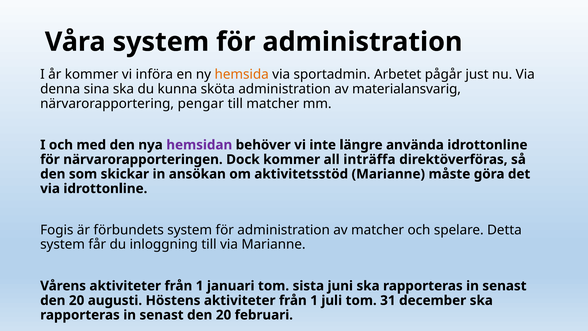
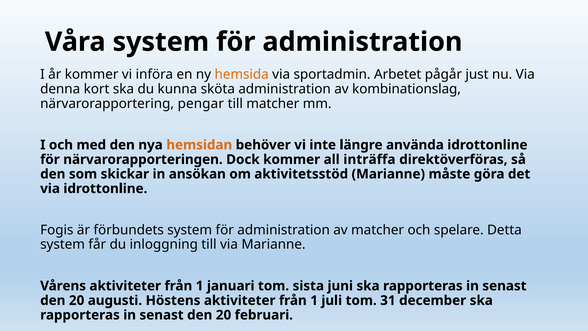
sina: sina -> kort
materialansvarig: materialansvarig -> kombinationslag
hemsidan colour: purple -> orange
